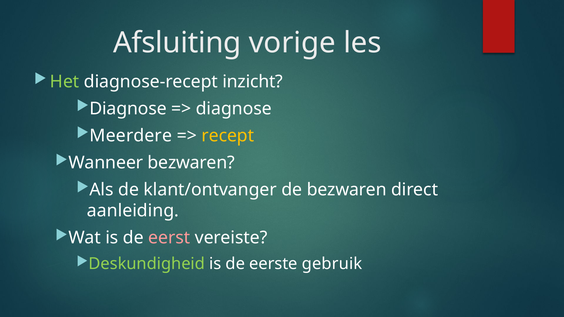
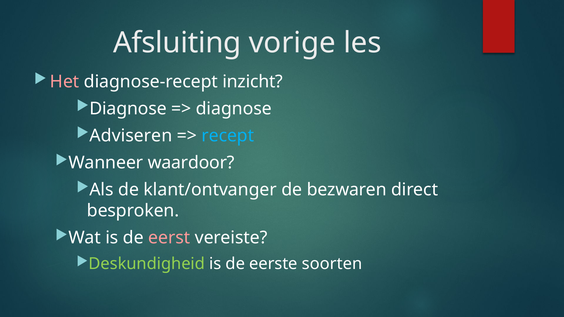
Het colour: light green -> pink
Meerdere: Meerdere -> Adviseren
recept colour: yellow -> light blue
Wanneer bezwaren: bezwaren -> waardoor
aanleiding: aanleiding -> besproken
gebruik: gebruik -> soorten
